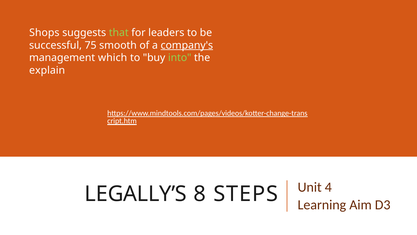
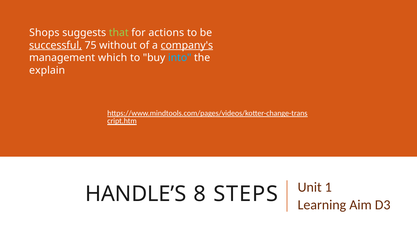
leaders: leaders -> actions
successful underline: none -> present
smooth: smooth -> without
into colour: light green -> light blue
LEGALLY’S: LEGALLY’S -> HANDLE’S
4: 4 -> 1
